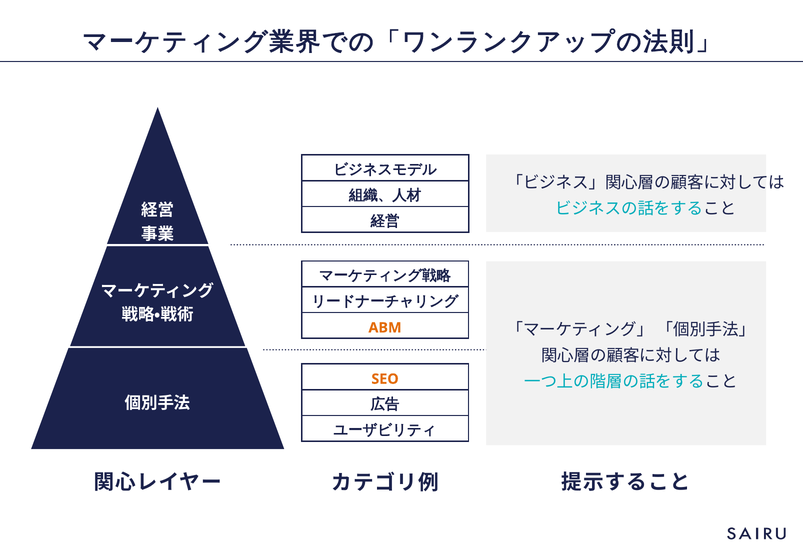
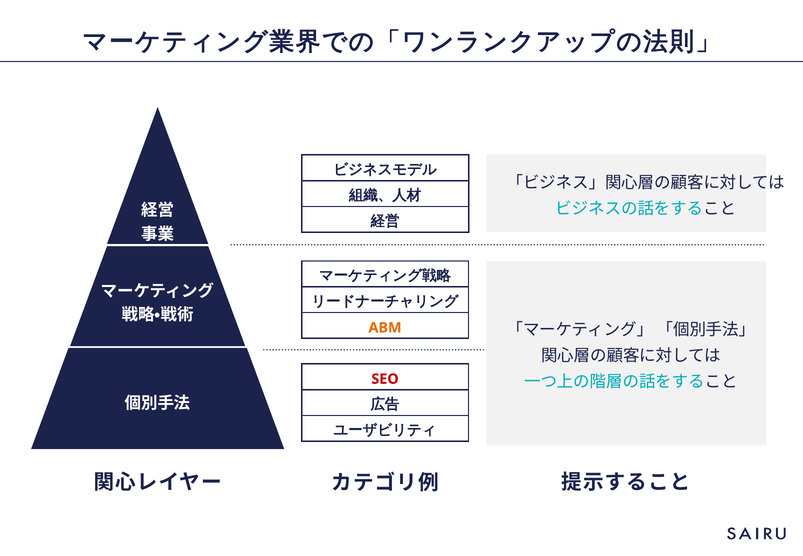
SEO colour: orange -> red
